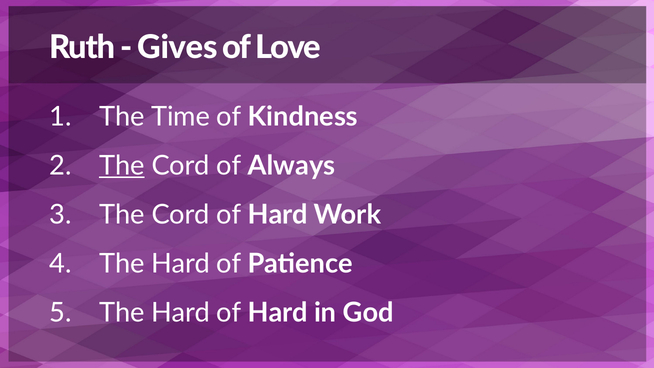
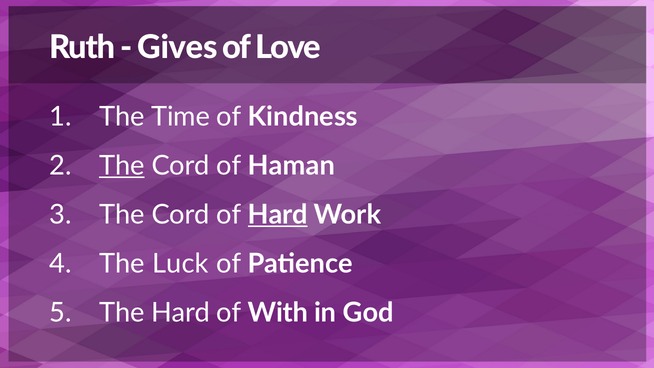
Always: Always -> Haman
Hard at (278, 215) underline: none -> present
Hard at (181, 264): Hard -> Luck
Hard at (278, 313): Hard -> With
